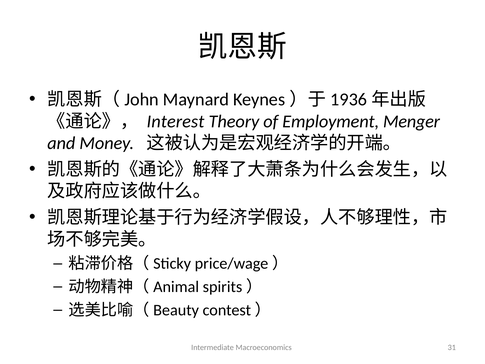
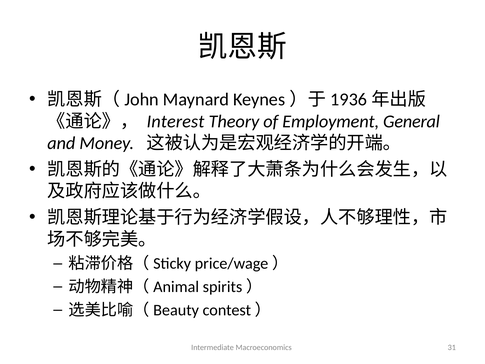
Menger: Menger -> General
